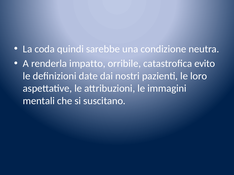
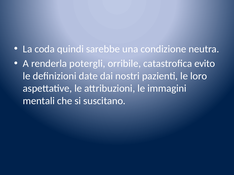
impatto: impatto -> potergli
